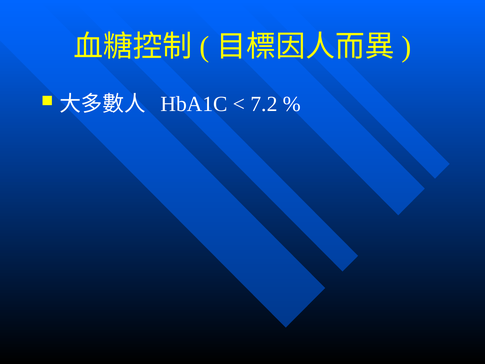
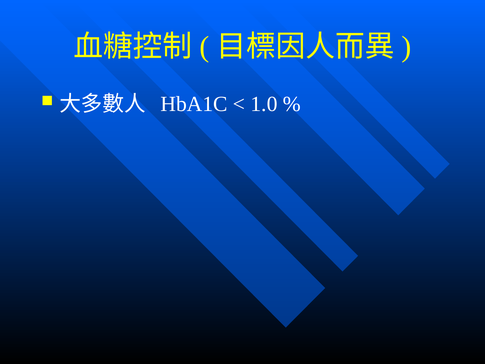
7.2: 7.2 -> 1.0
